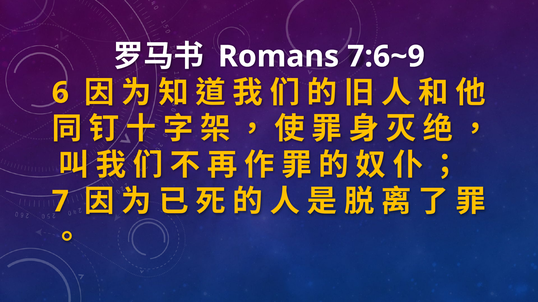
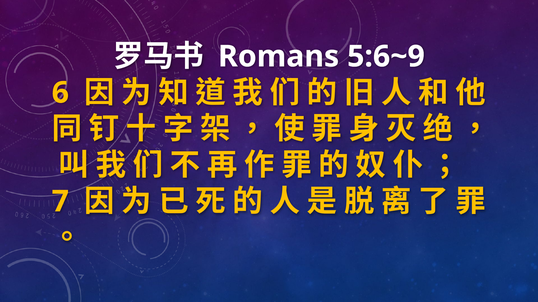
7:6~9: 7:6~9 -> 5:6~9
